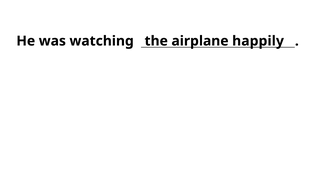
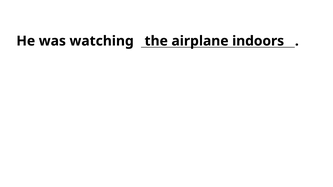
happily: happily -> indoors
